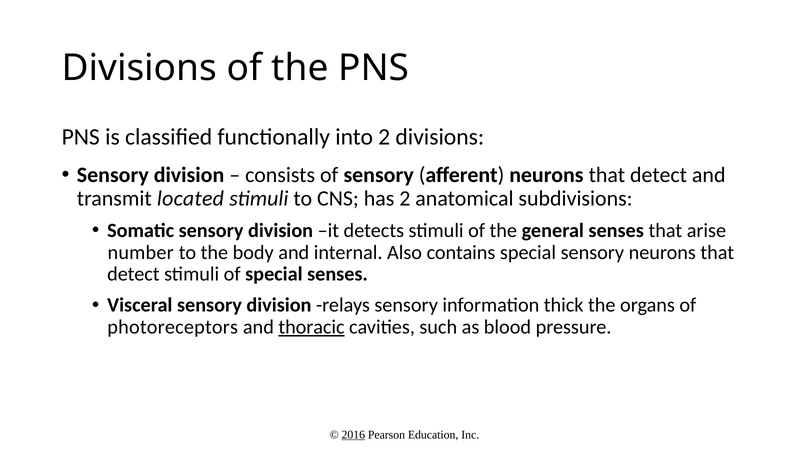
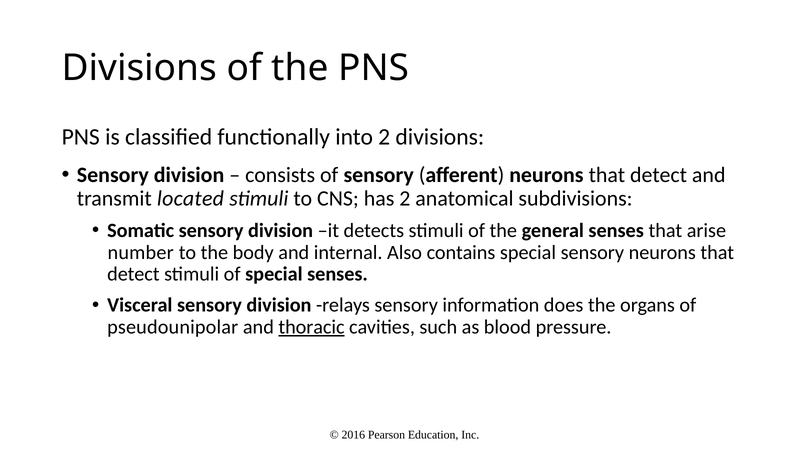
thick: thick -> does
photoreceptors: photoreceptors -> pseudounipolar
2016 underline: present -> none
